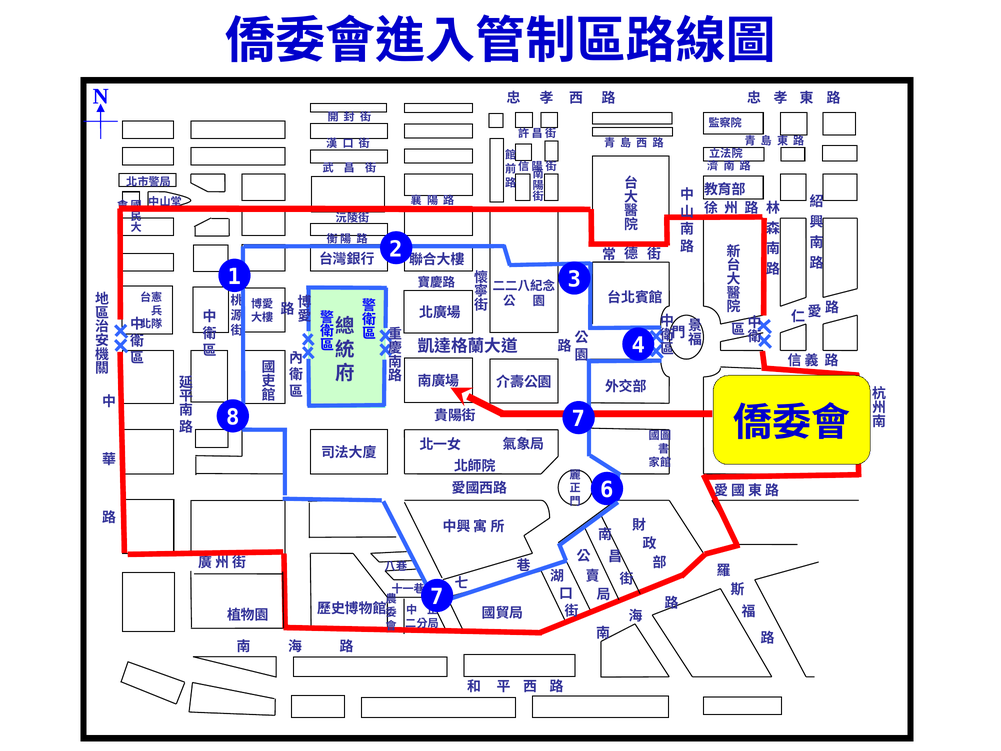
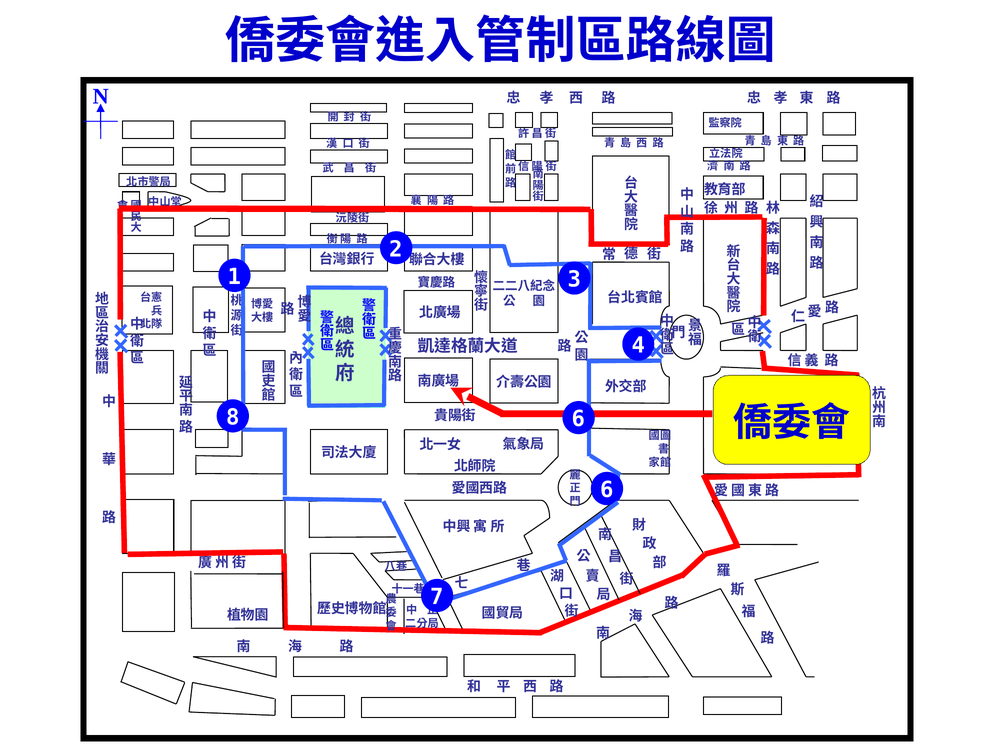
8 7: 7 -> 6
